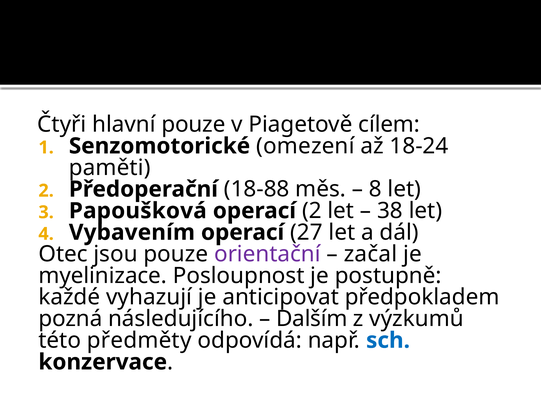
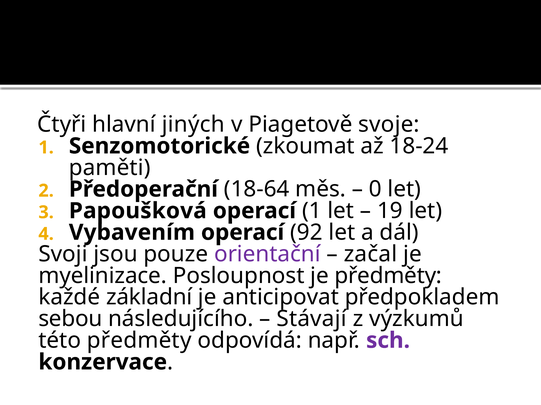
hlavní pouze: pouze -> jiných
cílem: cílem -> svoje
omezení: omezení -> zkoumat
18-88: 18-88 -> 18-64
8: 8 -> 0
operací 2: 2 -> 1
38: 38 -> 19
27: 27 -> 92
Otec: Otec -> Svoji
je postupně: postupně -> předměty
vyhazují: vyhazují -> základní
pozná: pozná -> sebou
Dalším: Dalším -> Stávají
sch colour: blue -> purple
